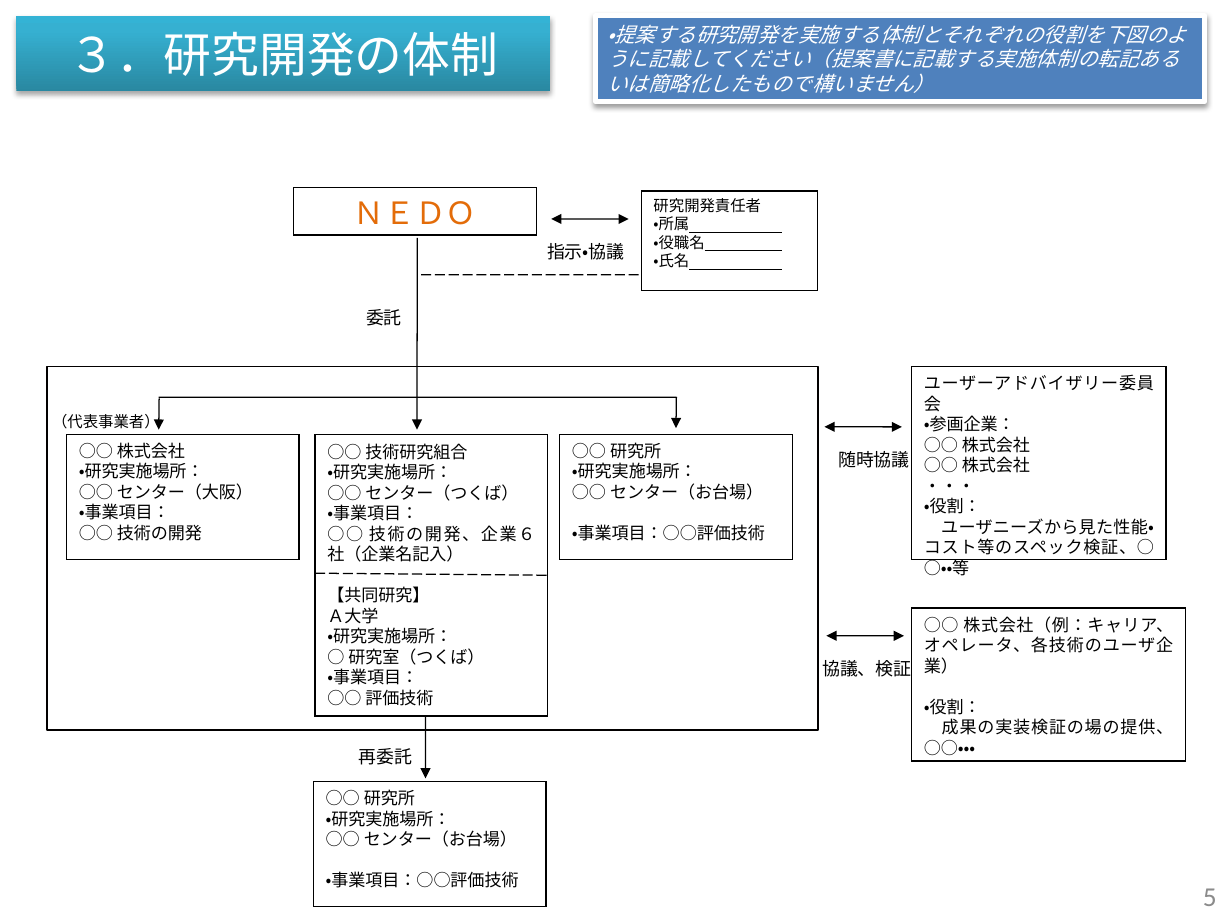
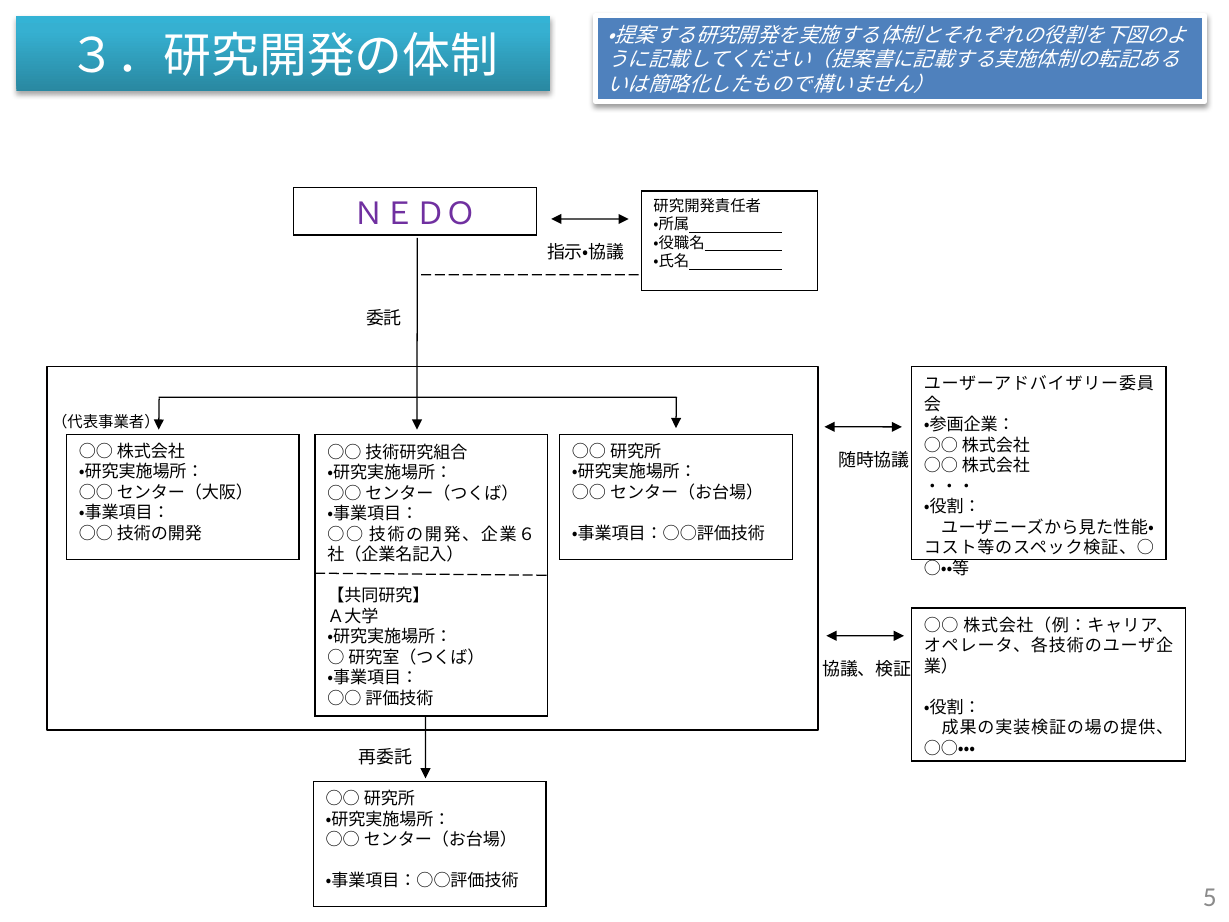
ＮＥＤＯ colour: orange -> purple
